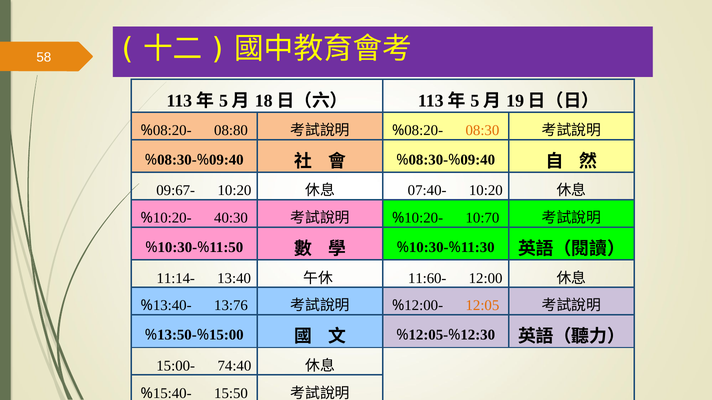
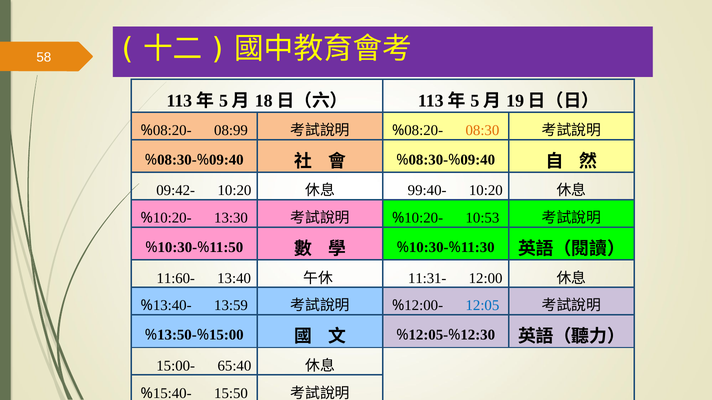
08:80: 08:80 -> 08:99
09:67-: 09:67- -> 09:42-
07:40-: 07:40- -> 99:40-
40:30: 40:30 -> 13:30
10:70: 10:70 -> 10:53
11:14-: 11:14- -> 11:60-
11:60-: 11:60- -> 11:31-
13:76: 13:76 -> 13:59
12:05 colour: orange -> blue
74:40: 74:40 -> 65:40
